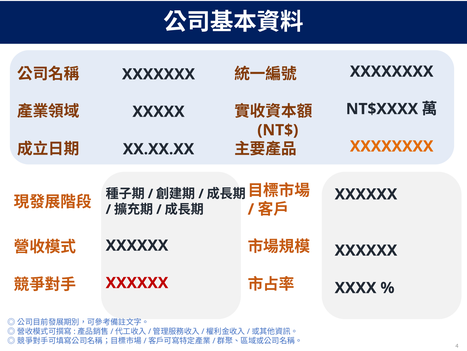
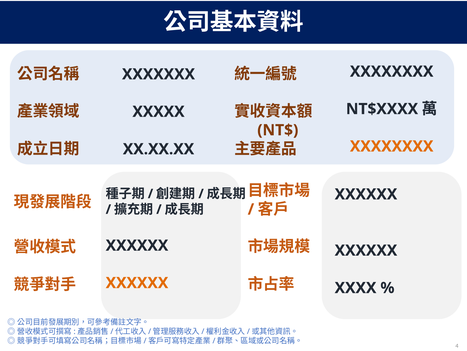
XXXXXX at (137, 282) colour: red -> orange
